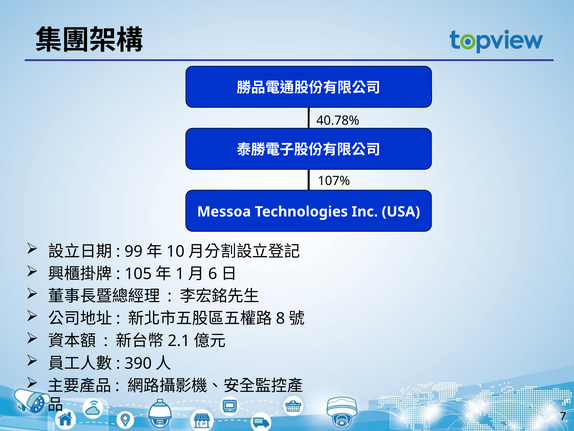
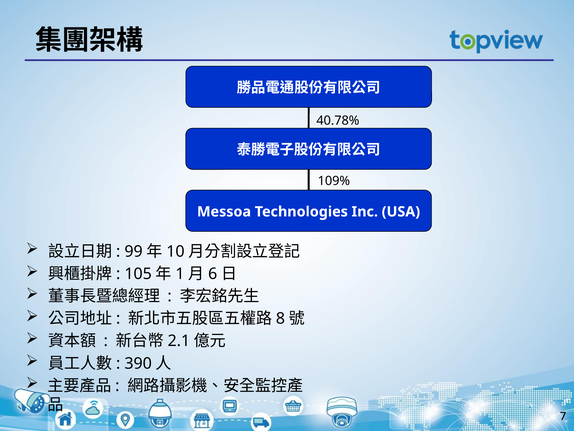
107%: 107% -> 109%
